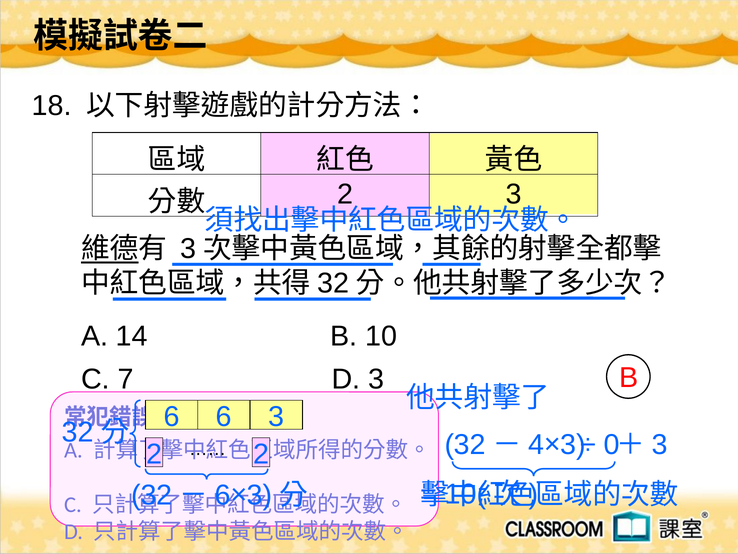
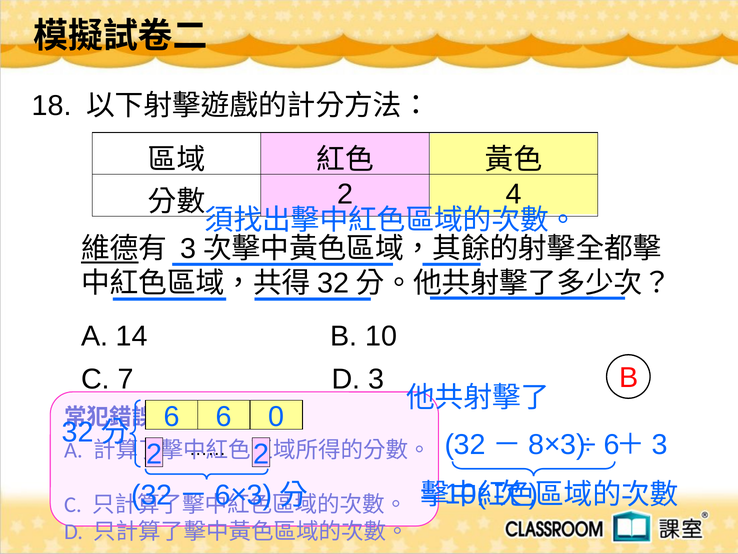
2 3: 3 -> 4
6 3: 3 -> 0
4: 4 -> 8
0 at (612, 444): 0 -> 6
